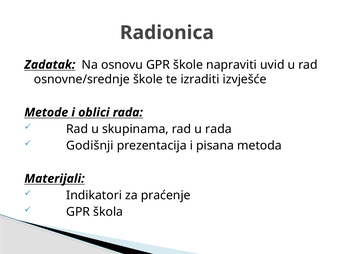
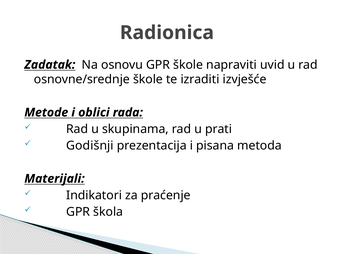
u rada: rada -> prati
